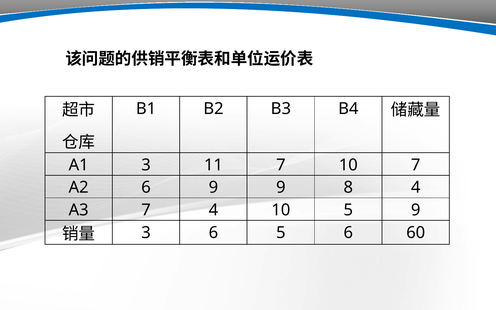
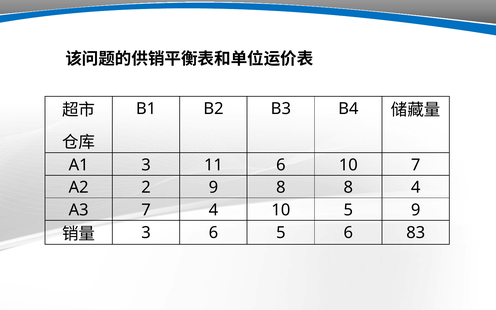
11 7: 7 -> 6
A2 6: 6 -> 2
9 9: 9 -> 8
60: 60 -> 83
